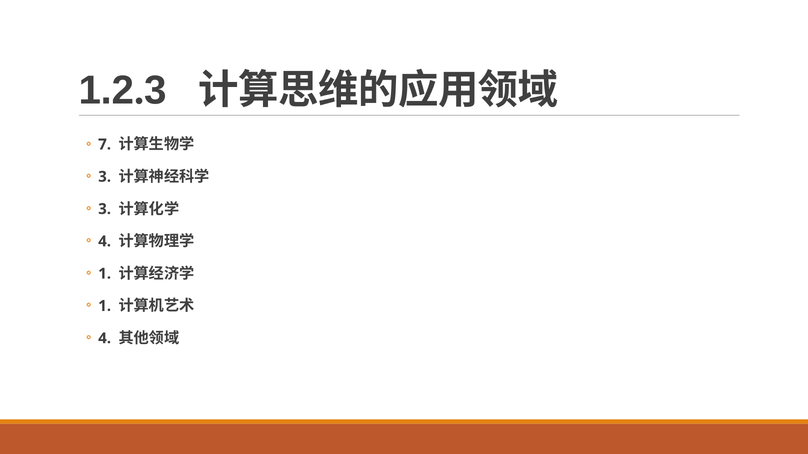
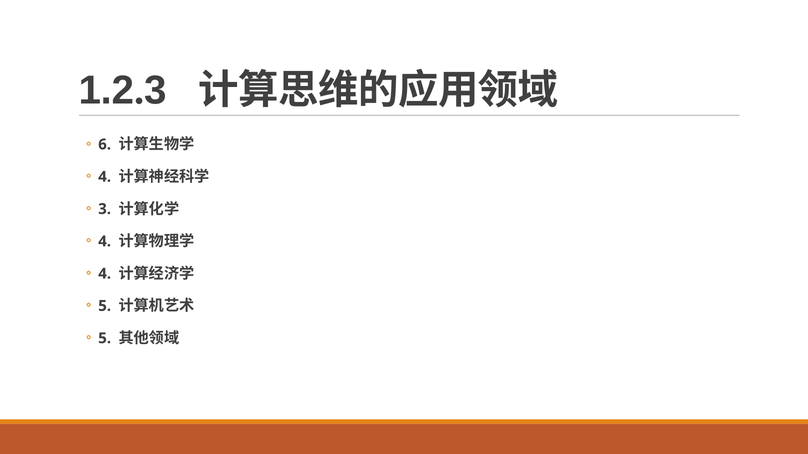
7: 7 -> 6
3 at (105, 177): 3 -> 4
1 at (105, 274): 1 -> 4
1 at (105, 306): 1 -> 5
4 at (105, 339): 4 -> 5
